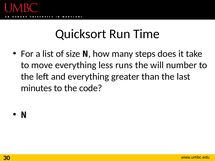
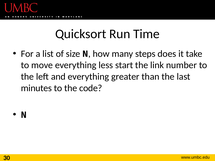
runs: runs -> start
will: will -> link
